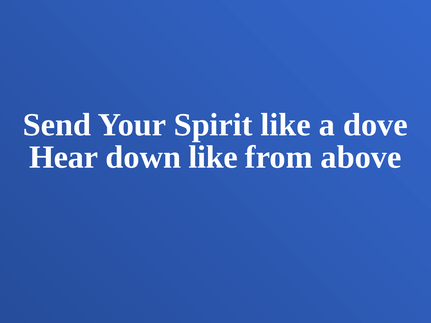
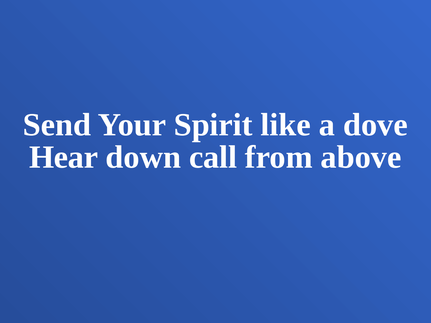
down like: like -> call
